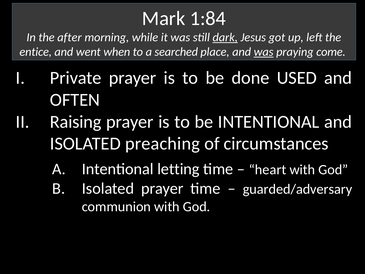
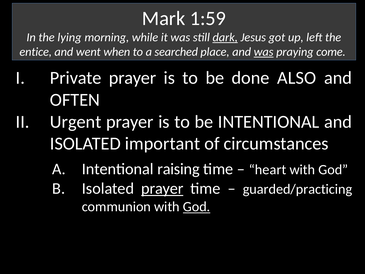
1:84: 1:84 -> 1:59
after: after -> lying
USED: USED -> ALSO
Raising: Raising -> Urgent
preaching: preaching -> important
letting: letting -> raising
prayer at (162, 188) underline: none -> present
guarded/adversary: guarded/adversary -> guarded/practicing
God at (197, 207) underline: none -> present
